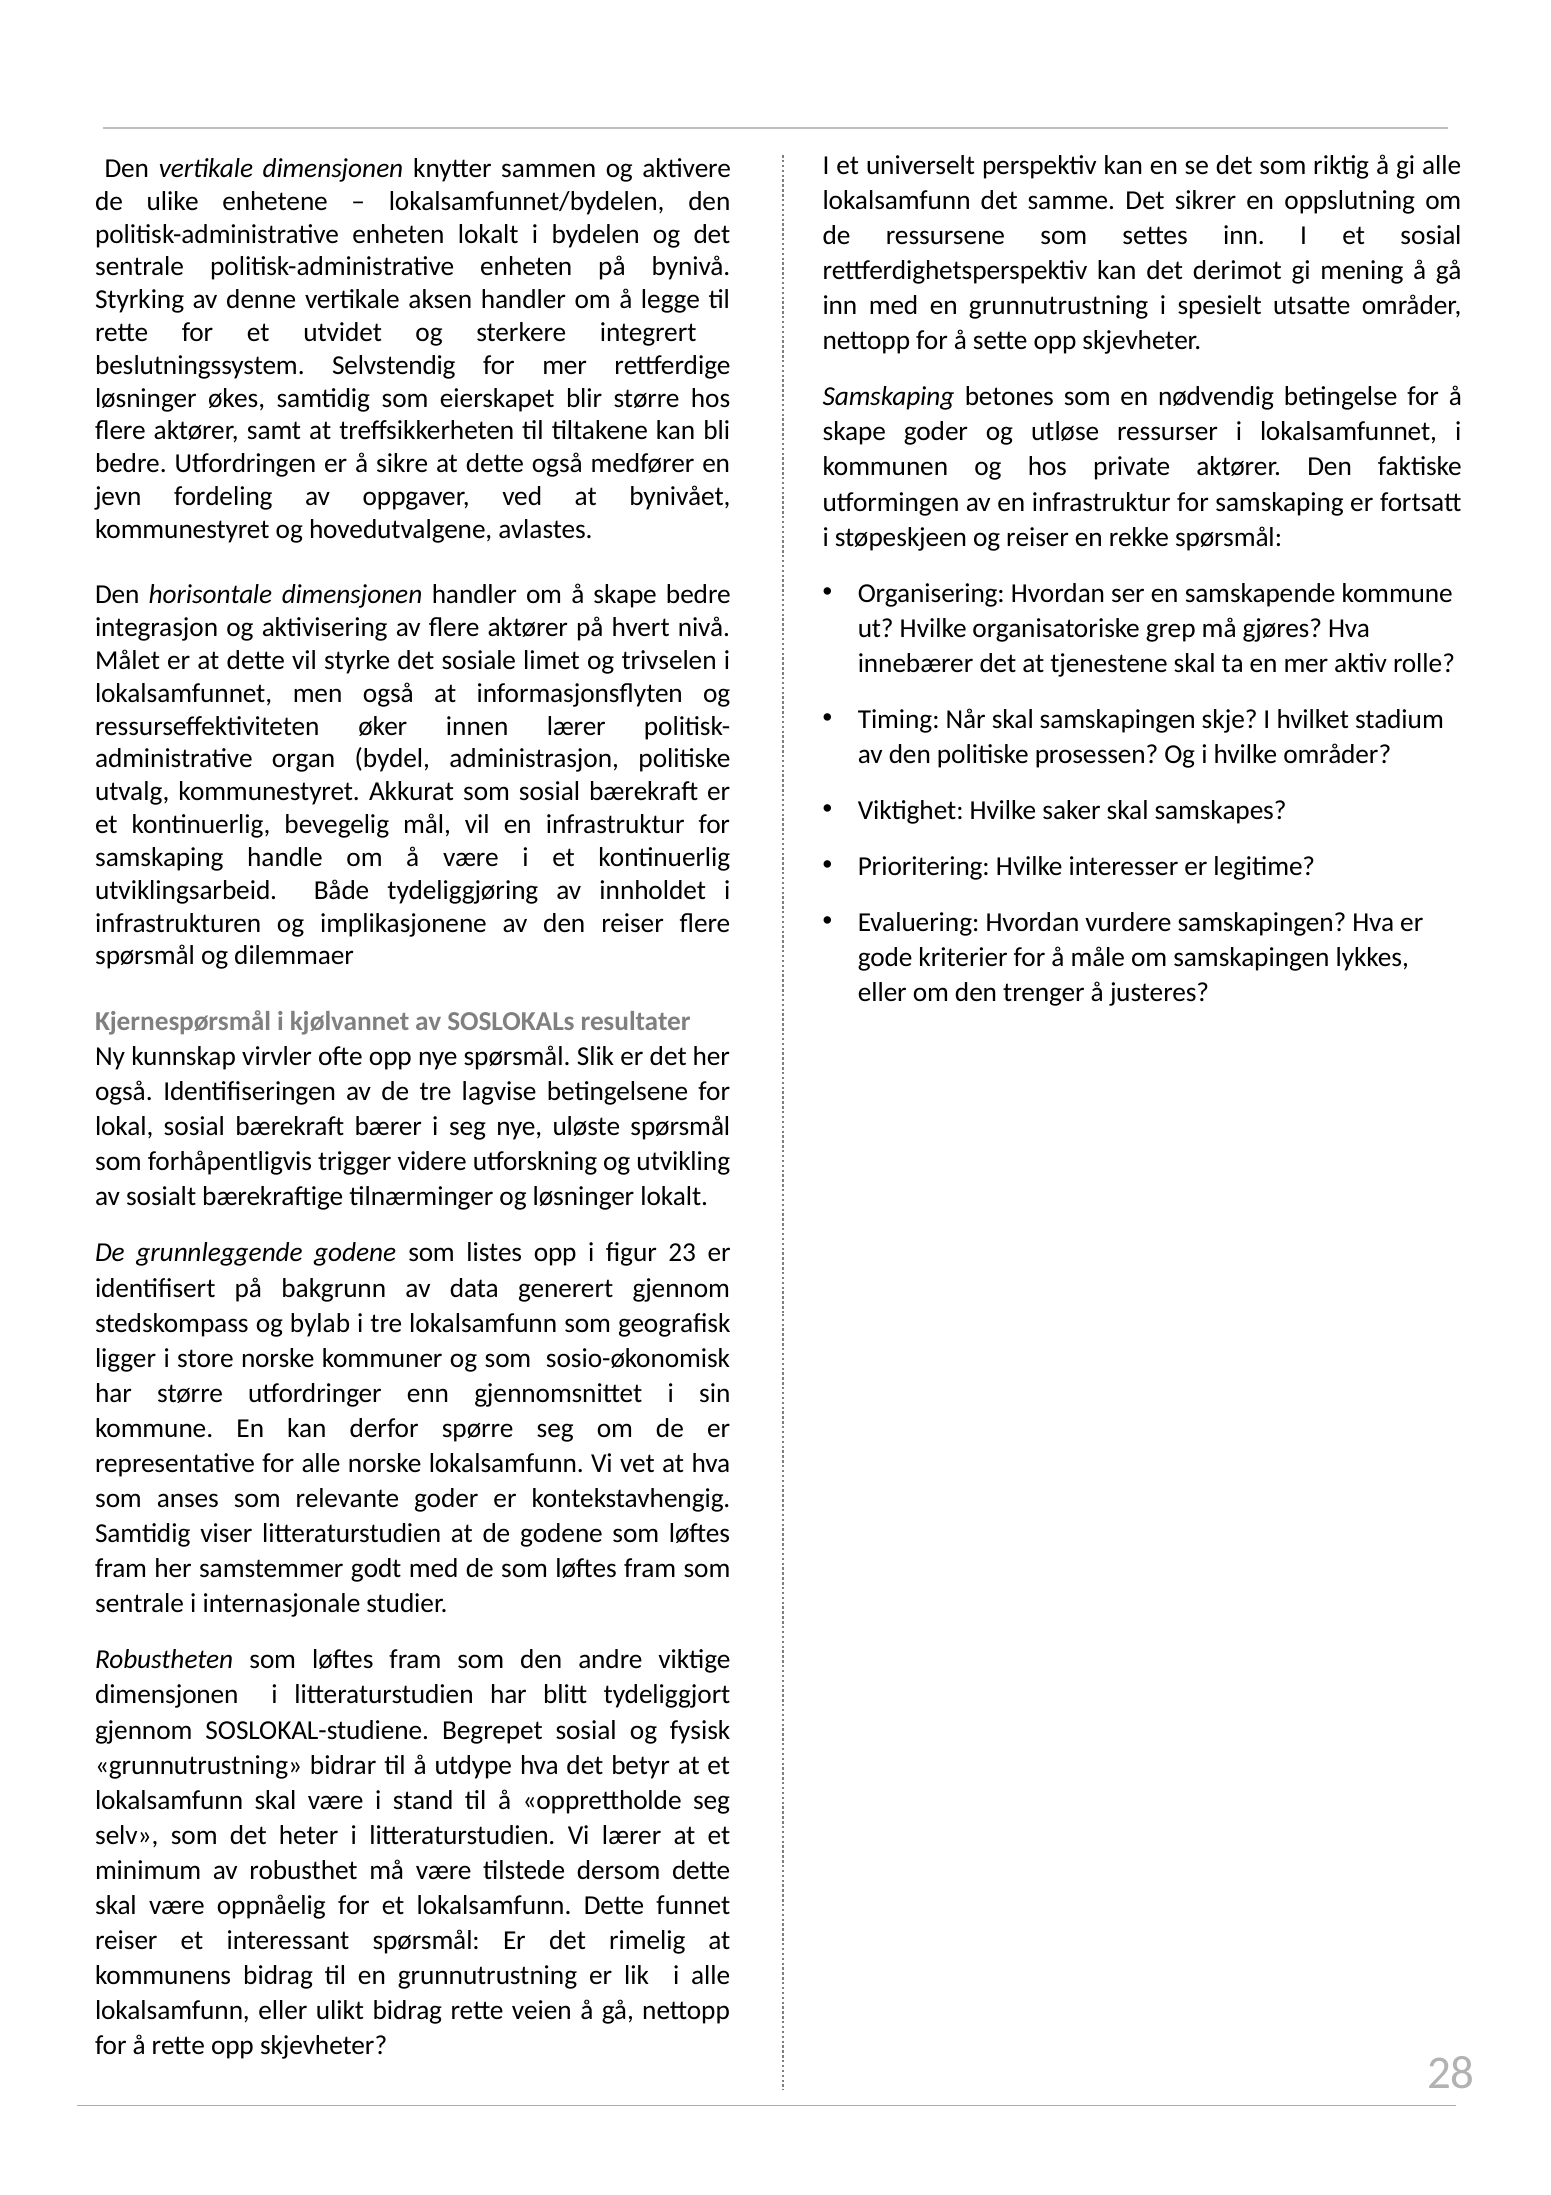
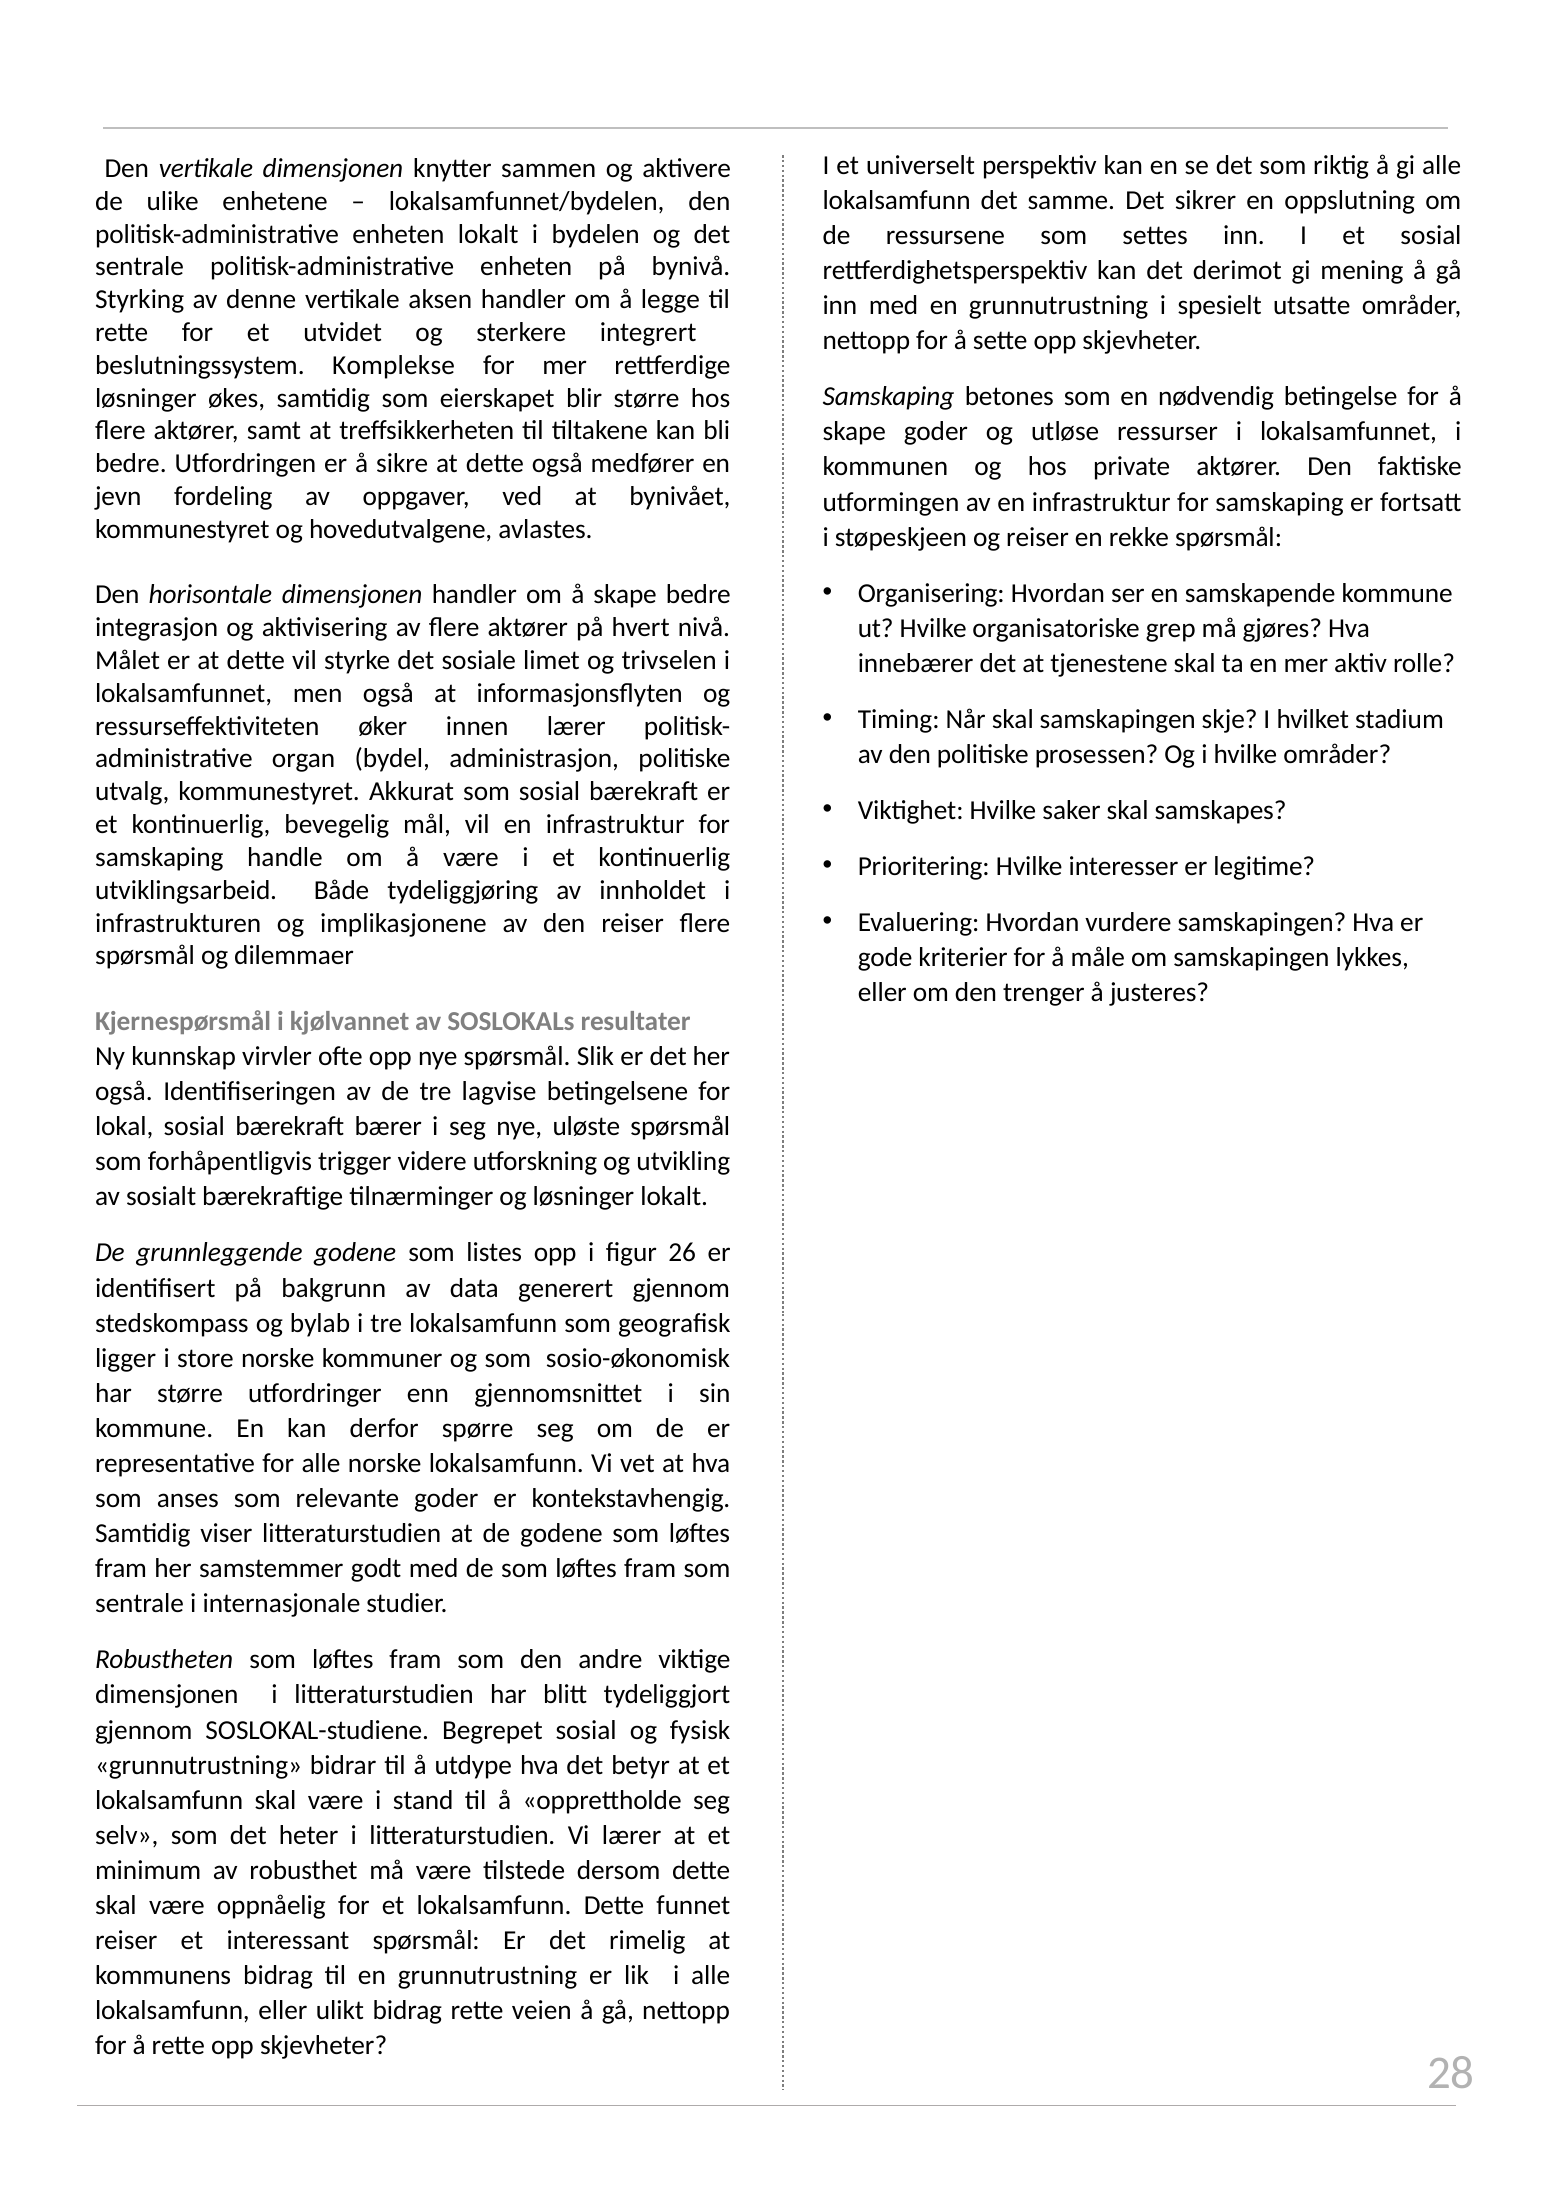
Selvstendig: Selvstendig -> Komplekse
23: 23 -> 26
